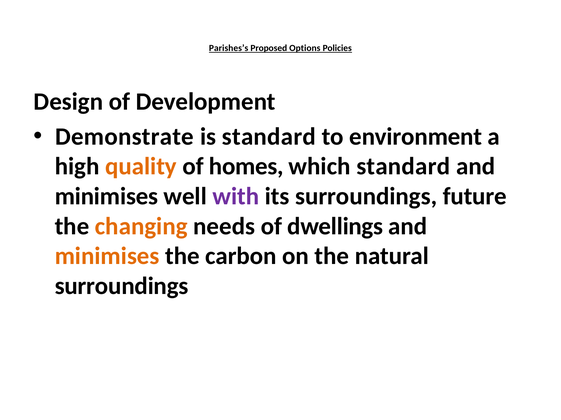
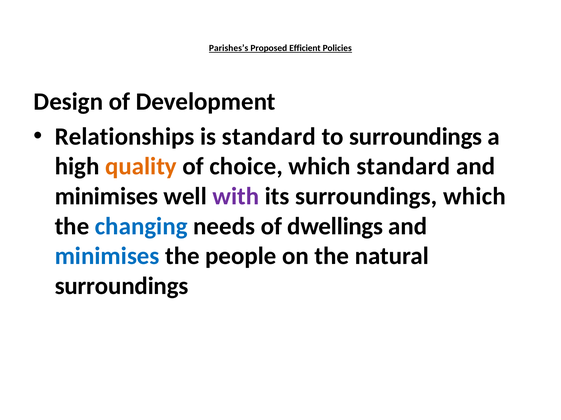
Options: Options -> Efficient
Demonstrate: Demonstrate -> Relationships
to environment: environment -> surroundings
homes: homes -> choice
surroundings future: future -> which
changing colour: orange -> blue
minimises at (107, 257) colour: orange -> blue
carbon: carbon -> people
